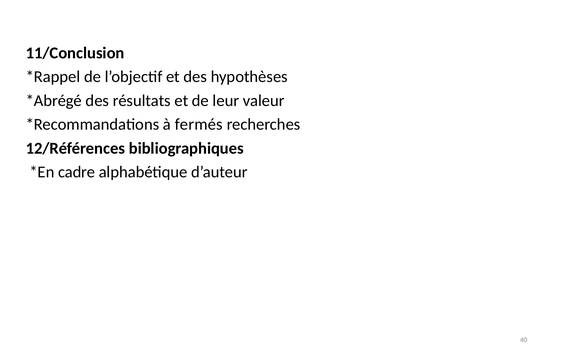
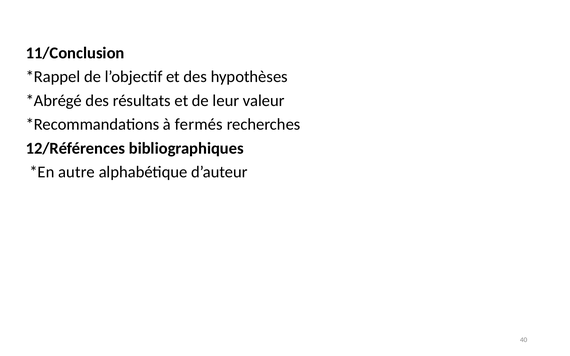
cadre: cadre -> autre
